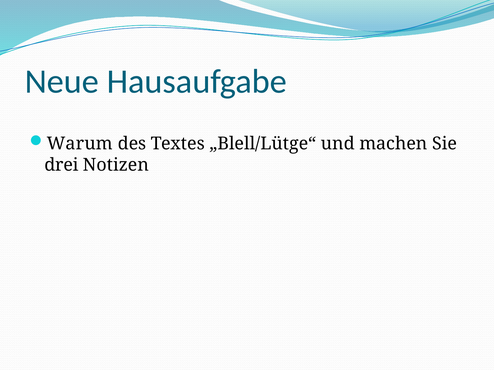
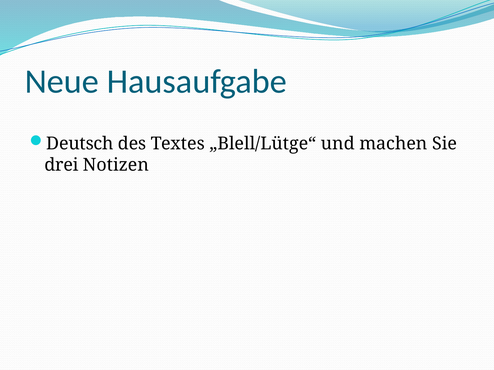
Warum: Warum -> Deutsch
